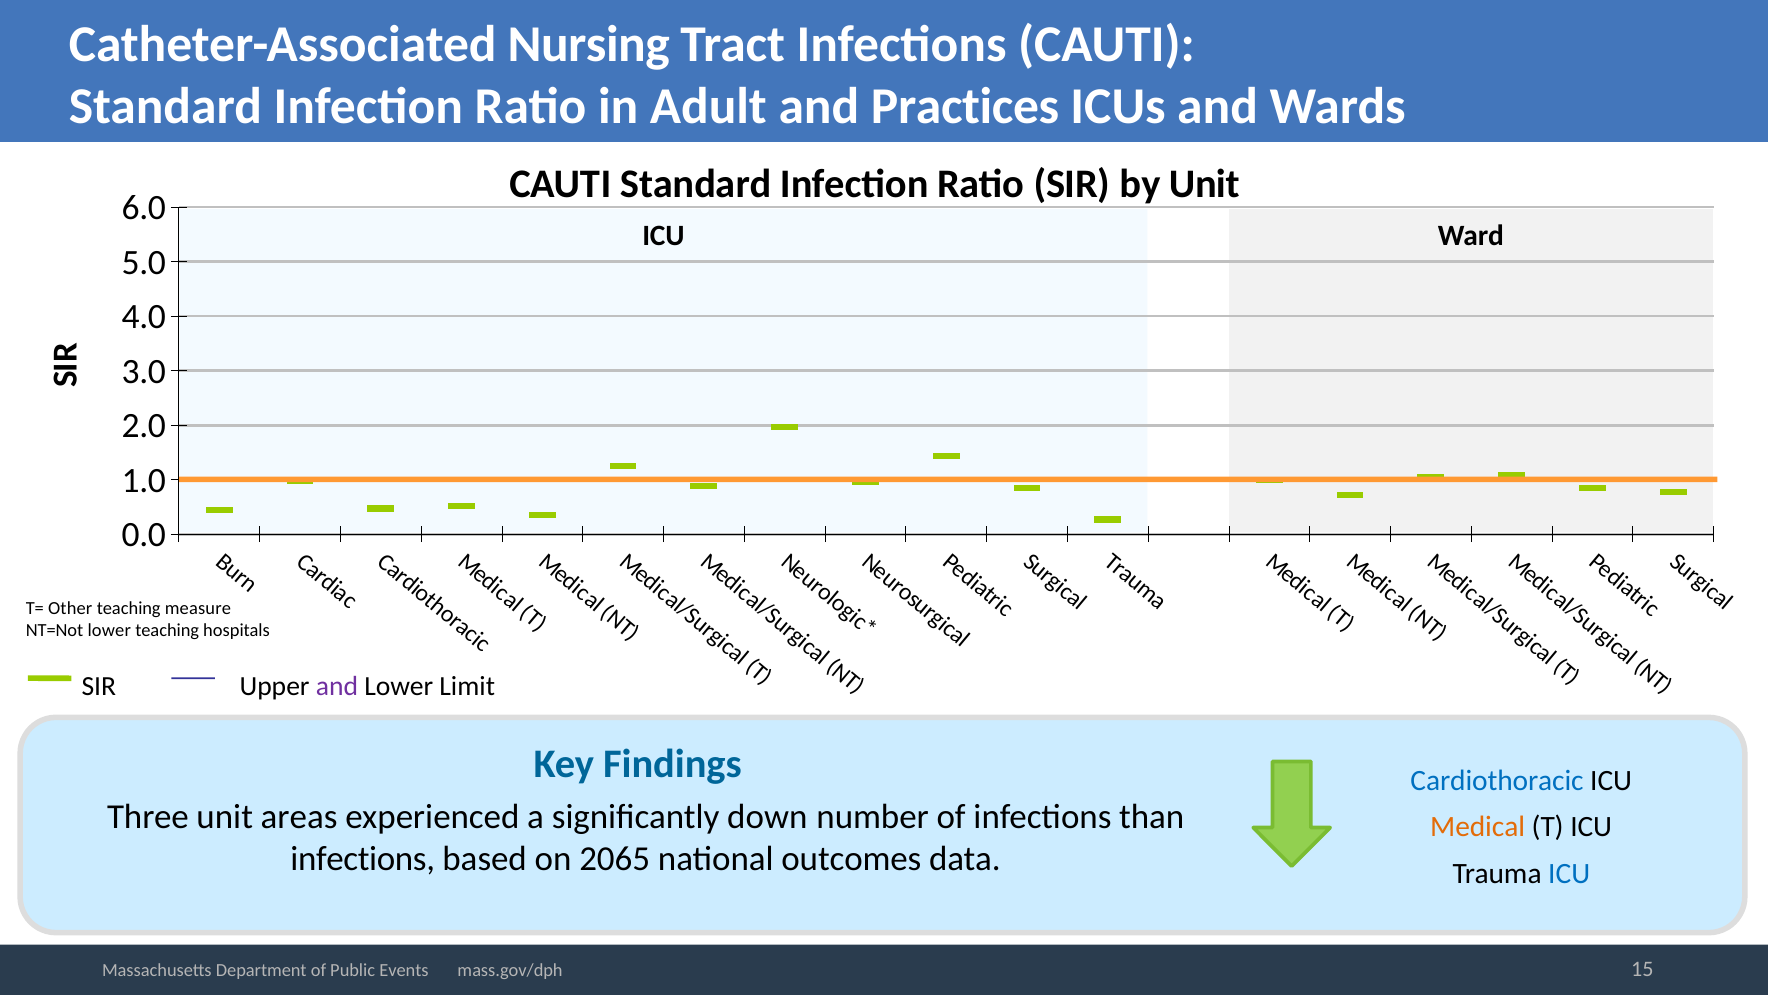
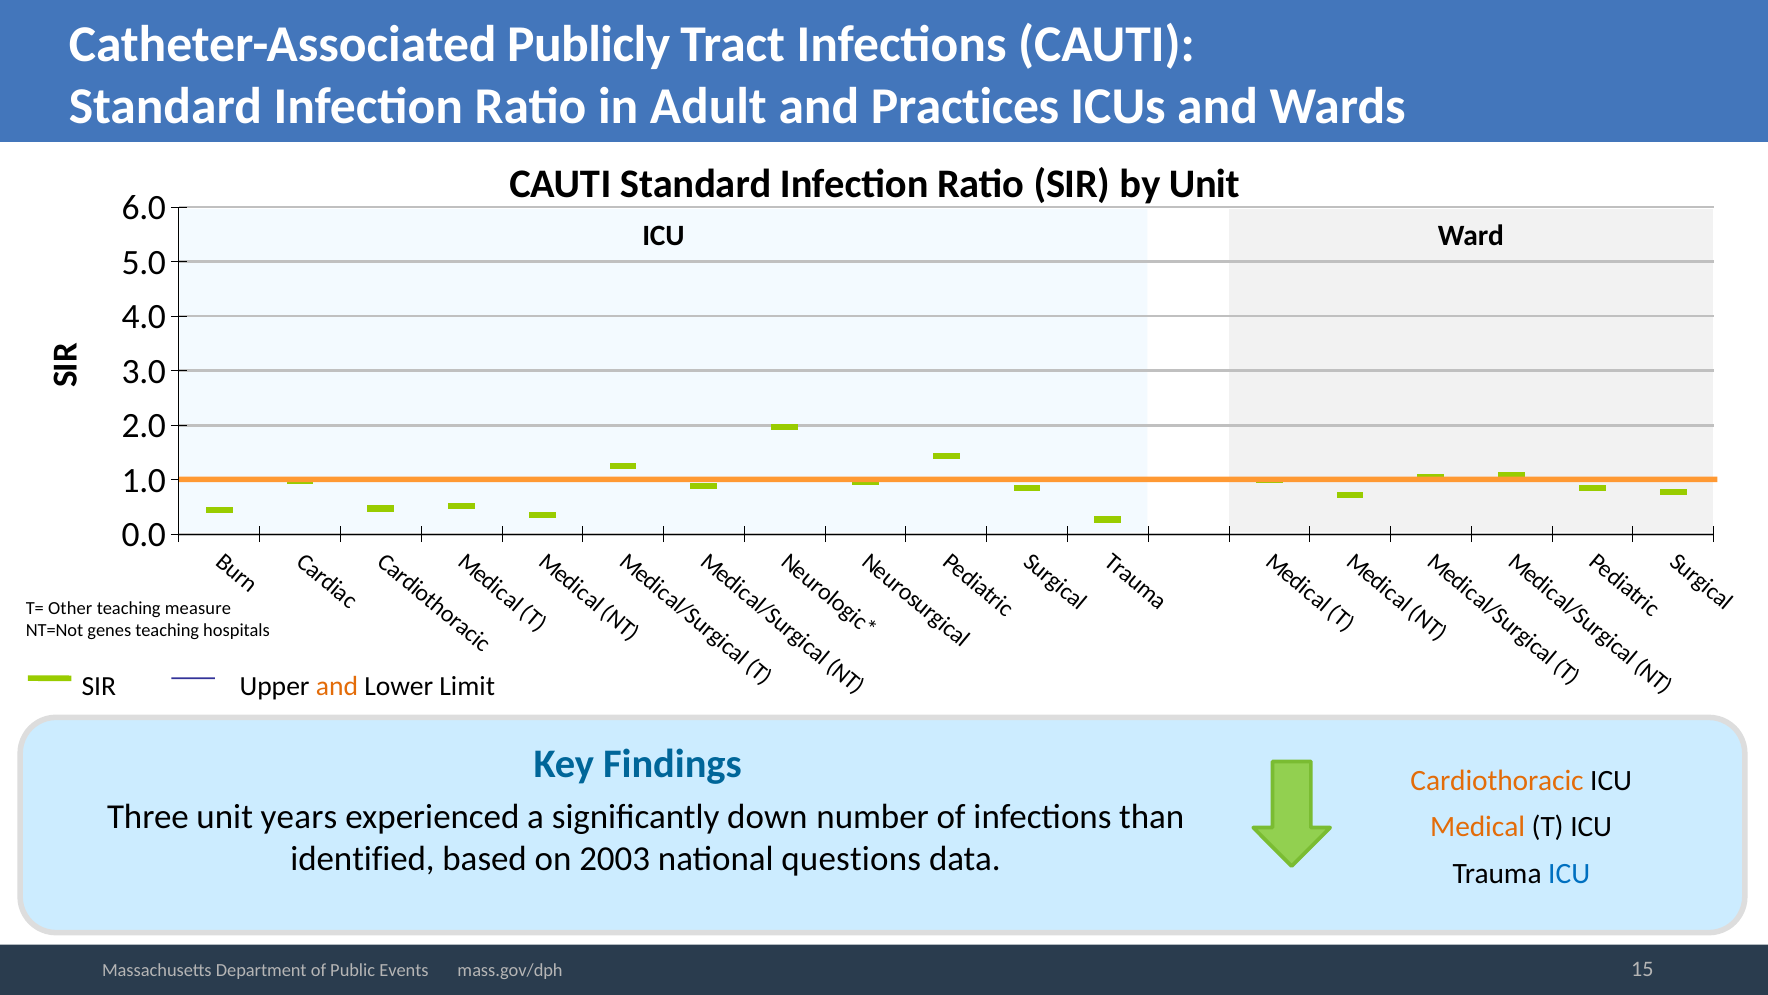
Nursing: Nursing -> Publicly
NT=Not lower: lower -> genes
and at (337, 686) colour: purple -> orange
Cardiothoracic colour: blue -> orange
areas: areas -> years
infections at (363, 858): infections -> identified
2065: 2065 -> 2003
outcomes: outcomes -> questions
